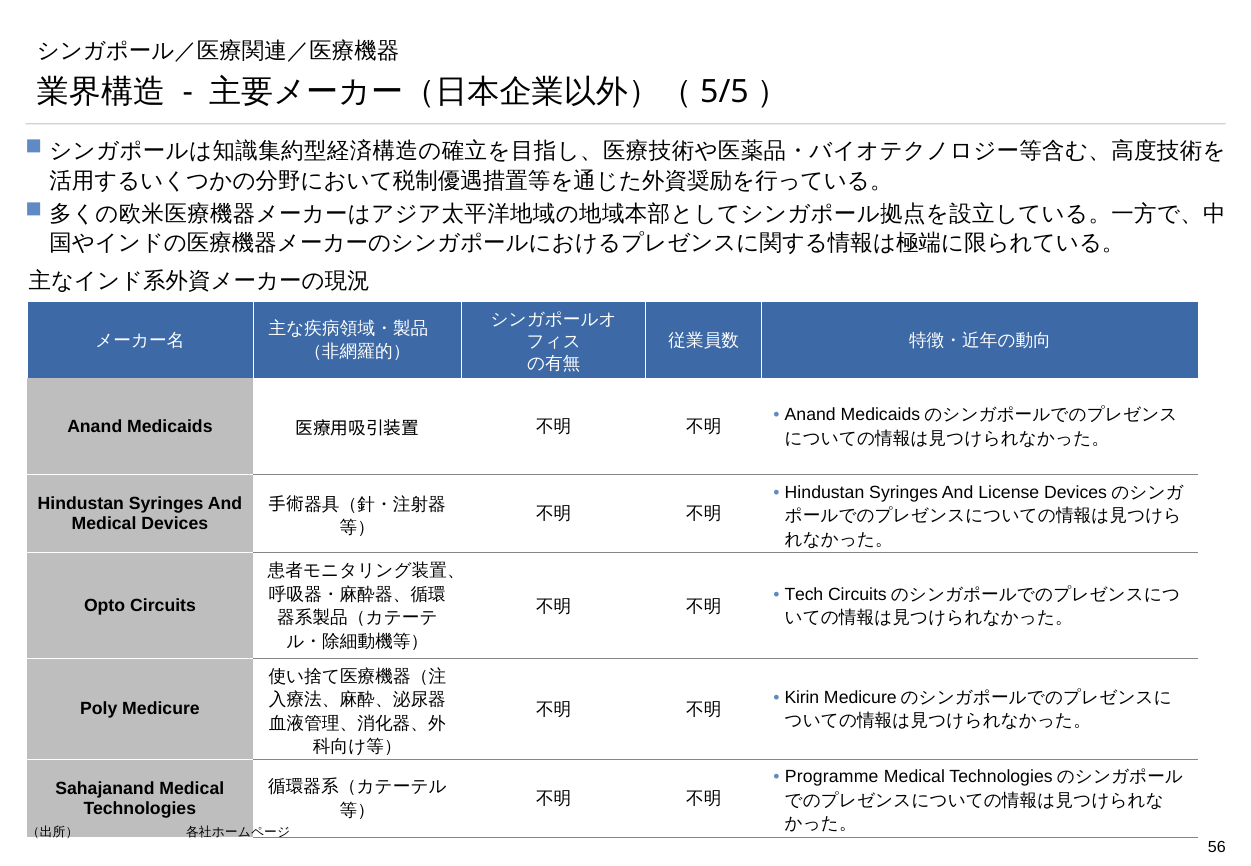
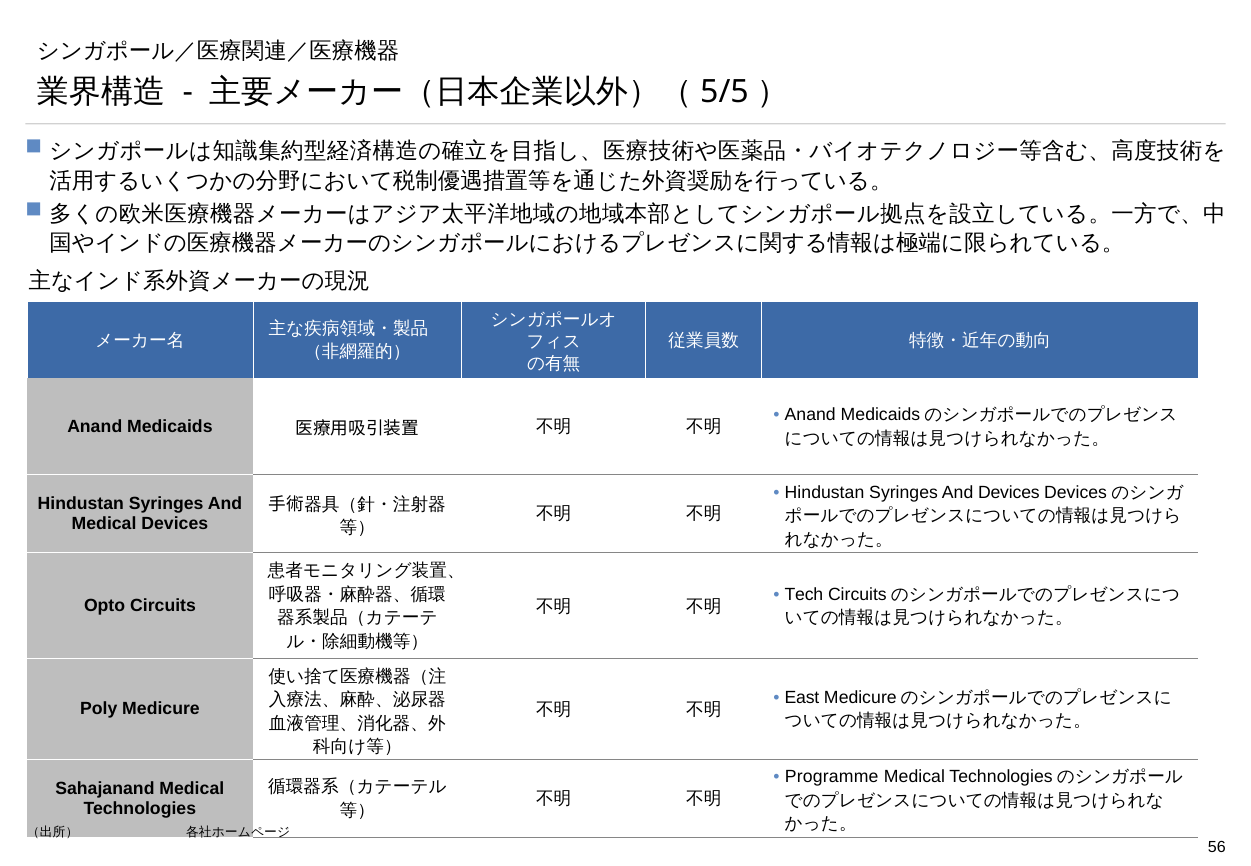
And License: License -> Devices
Kirin: Kirin -> East
